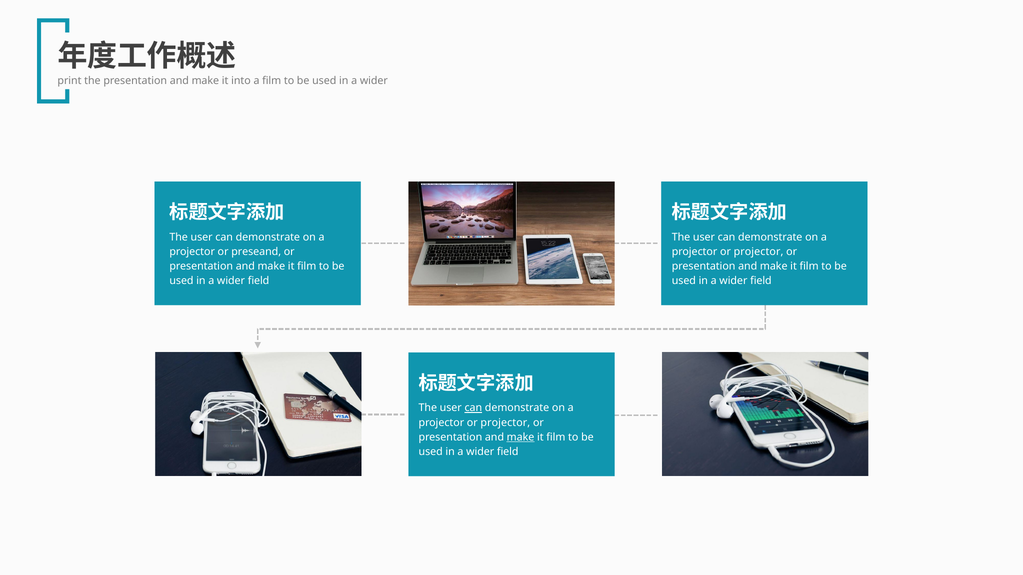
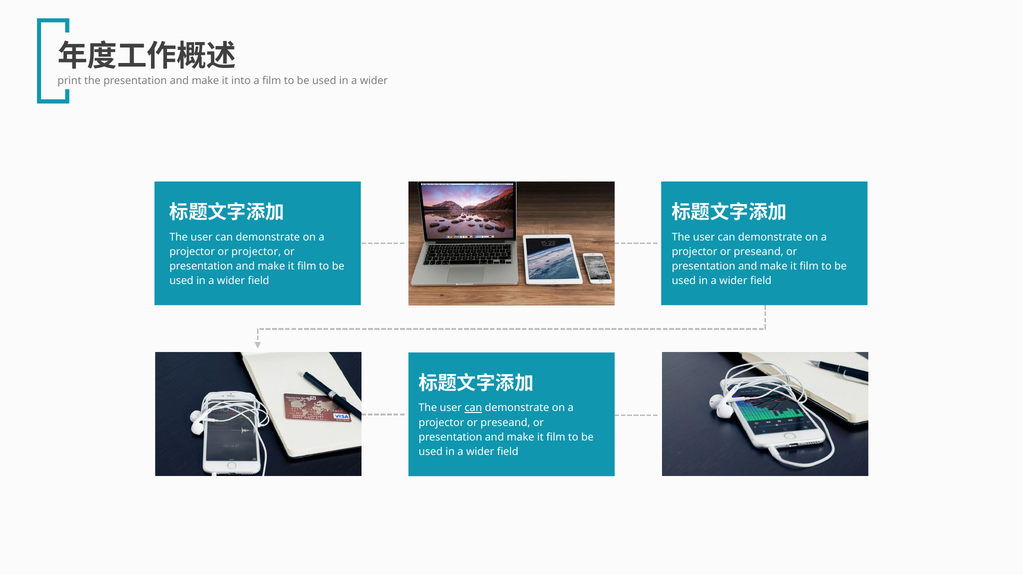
or preseand: preseand -> projector
projector at (759, 252): projector -> preseand
projector at (505, 423): projector -> preseand
make at (521, 437) underline: present -> none
